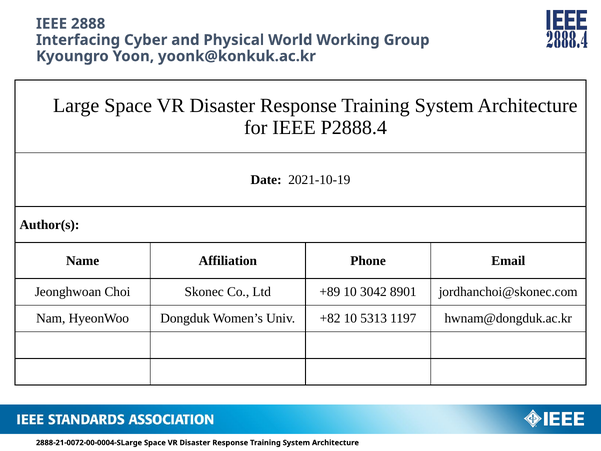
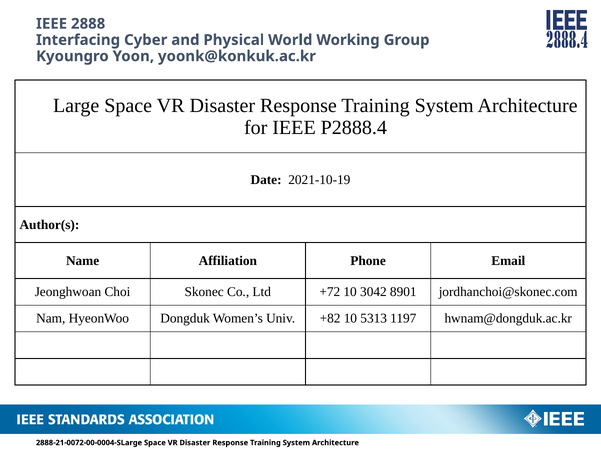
+89: +89 -> +72
